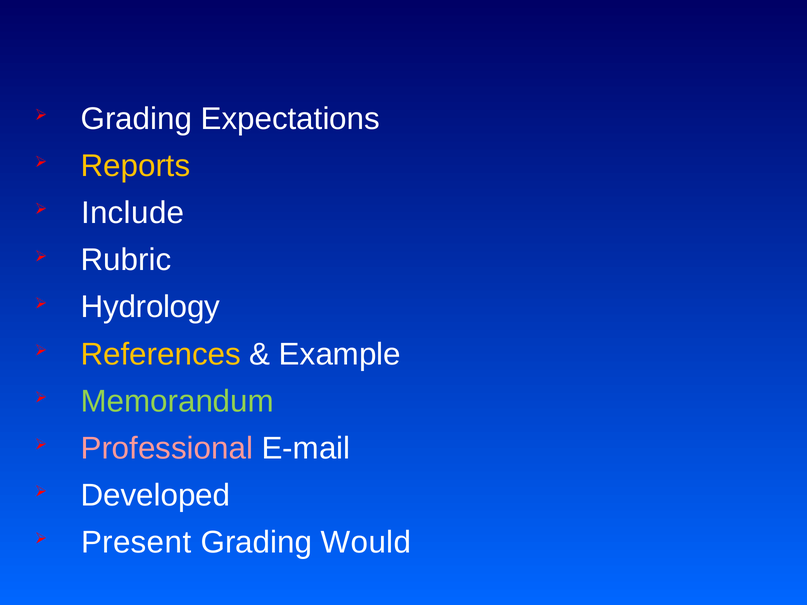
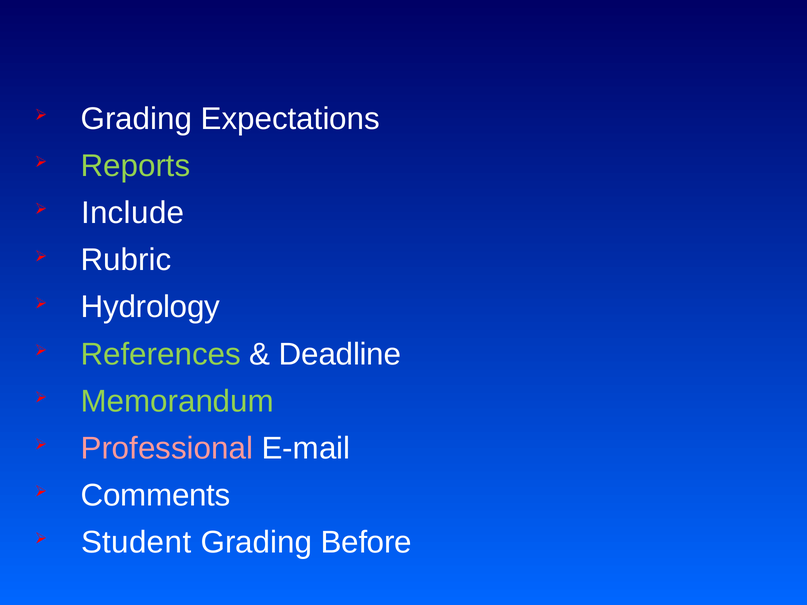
Reports colour: yellow -> light green
References colour: yellow -> light green
Example: Example -> Deadline
Developed: Developed -> Comments
Present: Present -> Student
Would: Would -> Before
